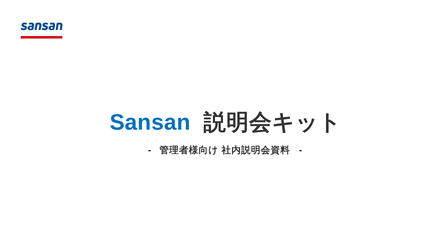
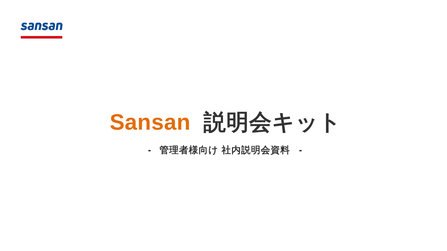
Sansan colour: blue -> orange
